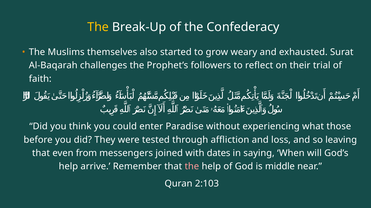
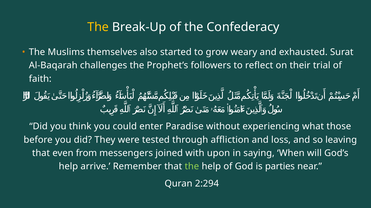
dates: dates -> upon
the at (192, 167) colour: pink -> light green
middle: middle -> parties
2:103: 2:103 -> 2:294
